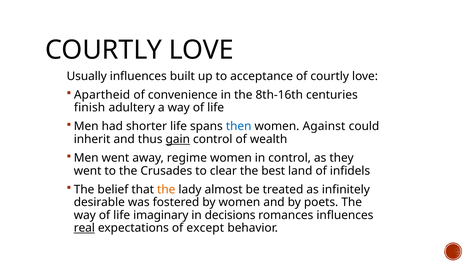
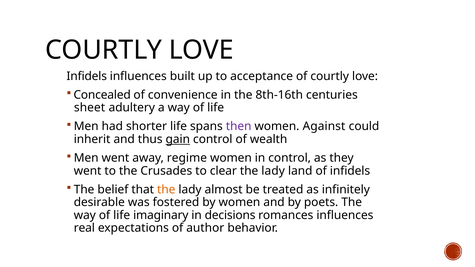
Usually at (87, 76): Usually -> Infidels
Apartheid: Apartheid -> Concealed
finish: finish -> sheet
then colour: blue -> purple
clear the best: best -> lady
real underline: present -> none
except: except -> author
